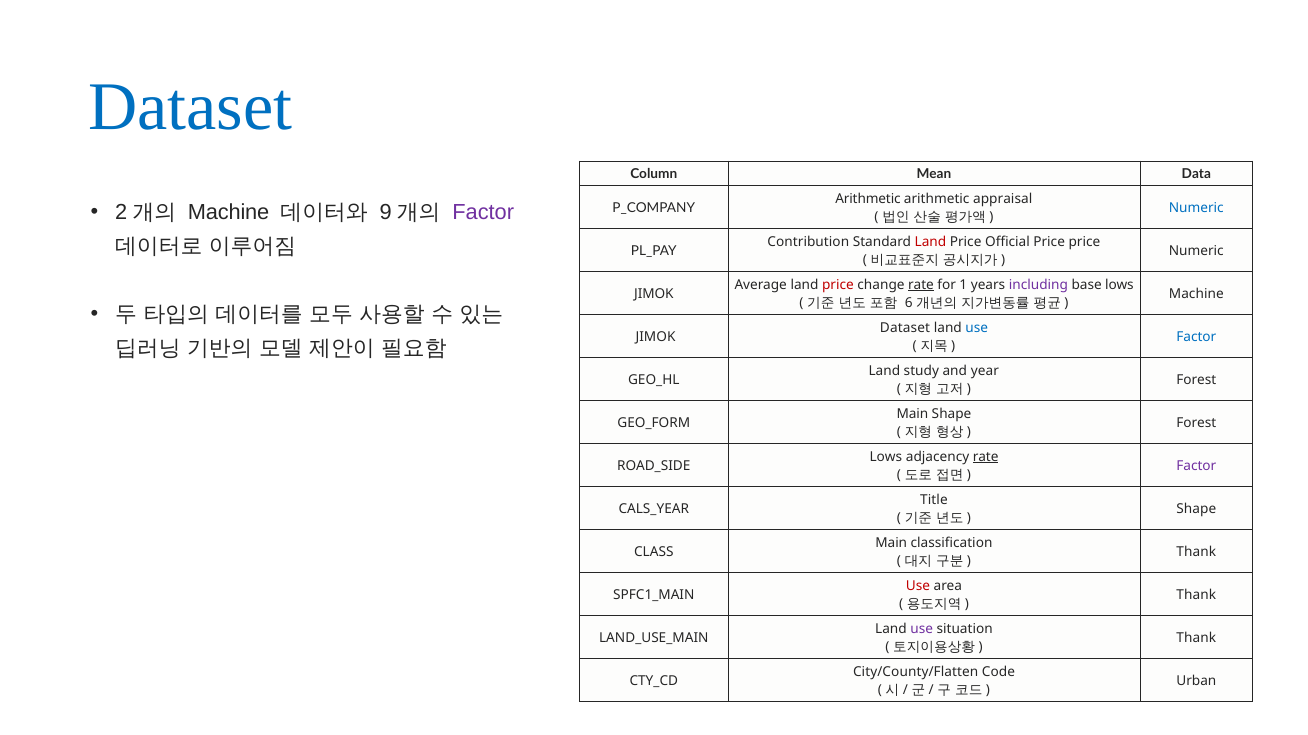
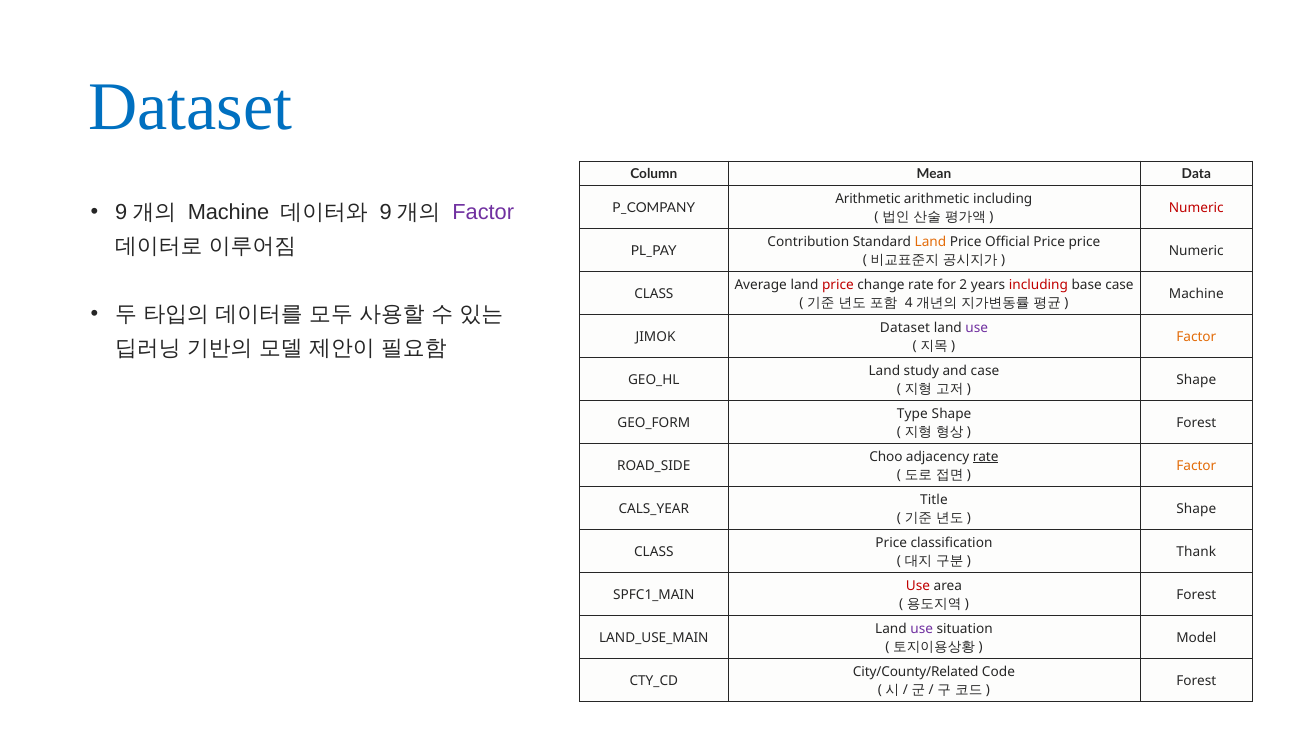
arithmetic appraisal: appraisal -> including
2 at (121, 212): 2 -> 9
Numeric at (1196, 208) colour: blue -> red
Land at (930, 242) colour: red -> orange
rate at (921, 285) underline: present -> none
1: 1 -> 2
including at (1038, 285) colour: purple -> red
base lows: lows -> case
JIMOK at (654, 294): JIMOK -> CLASS
6: 6 -> 4
use at (977, 328) colour: blue -> purple
Factor at (1196, 337) colour: blue -> orange
and year: year -> case
Forest at (1196, 380): Forest -> Shape
Main at (912, 414): Main -> Type
Lows at (886, 457): Lows -> Choo
Factor at (1196, 466) colour: purple -> orange
Main at (891, 543): Main -> Price
Thank at (1196, 596): Thank -> Forest
Thank at (1196, 639): Thank -> Model
City/County/Flatten: City/County/Flatten -> City/County/Related
Urban at (1196, 682): Urban -> Forest
